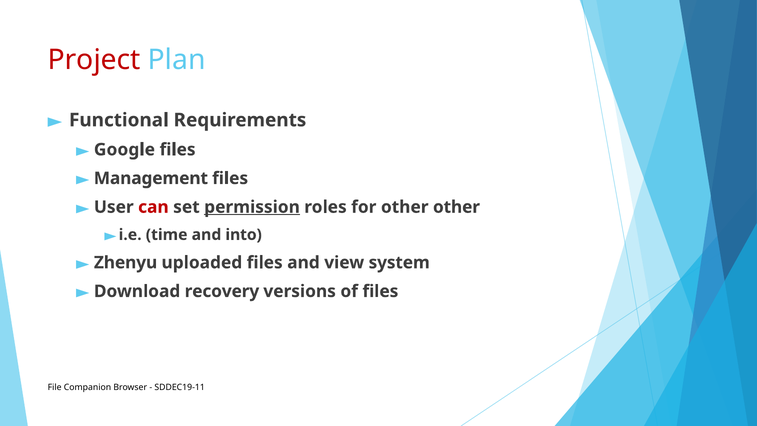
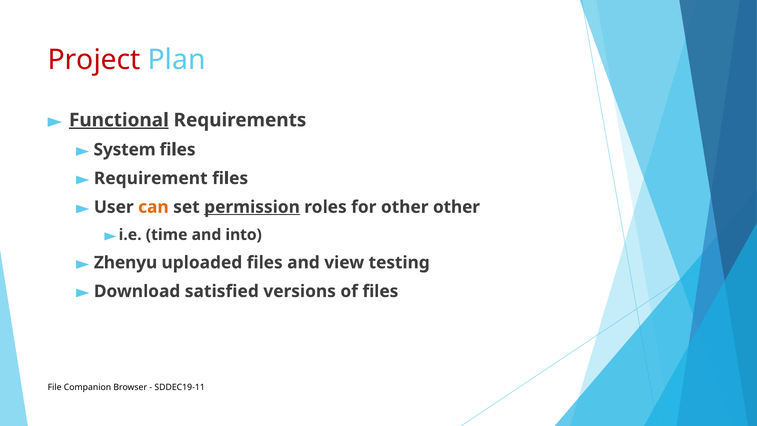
Functional underline: none -> present
Google: Google -> System
Management: Management -> Requirement
can colour: red -> orange
system: system -> testing
recovery: recovery -> satisfied
